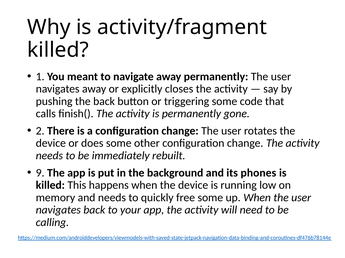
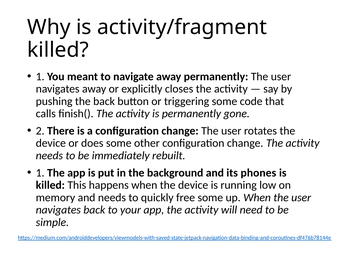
9 at (40, 173): 9 -> 1
calling: calling -> simple
